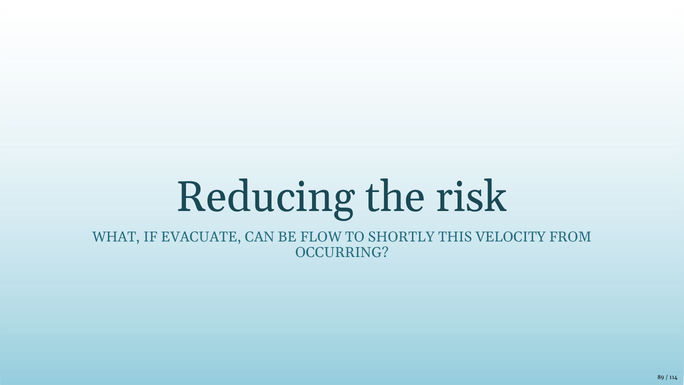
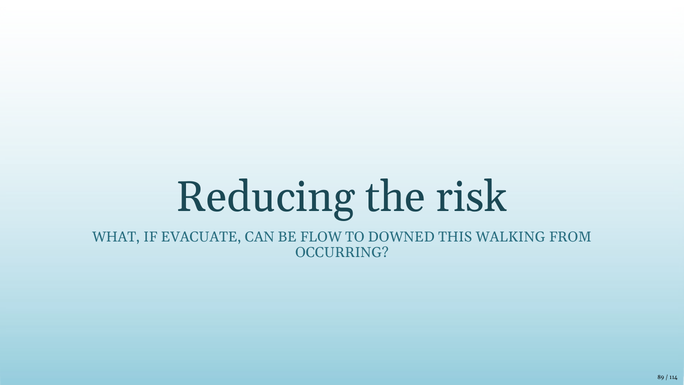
SHORTLY: SHORTLY -> DOWNED
VELOCITY: VELOCITY -> WALKING
